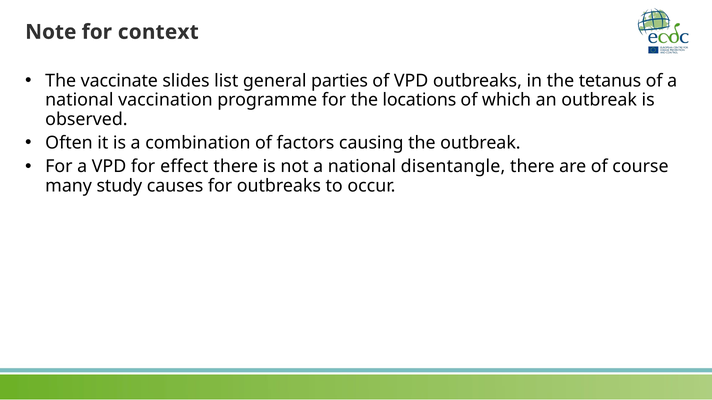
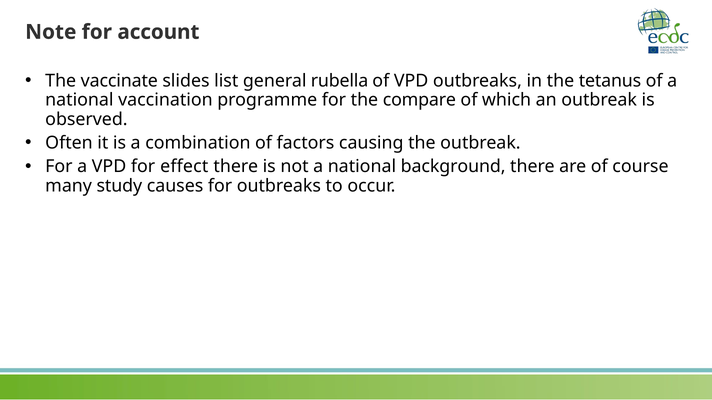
context: context -> account
parties: parties -> rubella
locations: locations -> compare
disentangle: disentangle -> background
